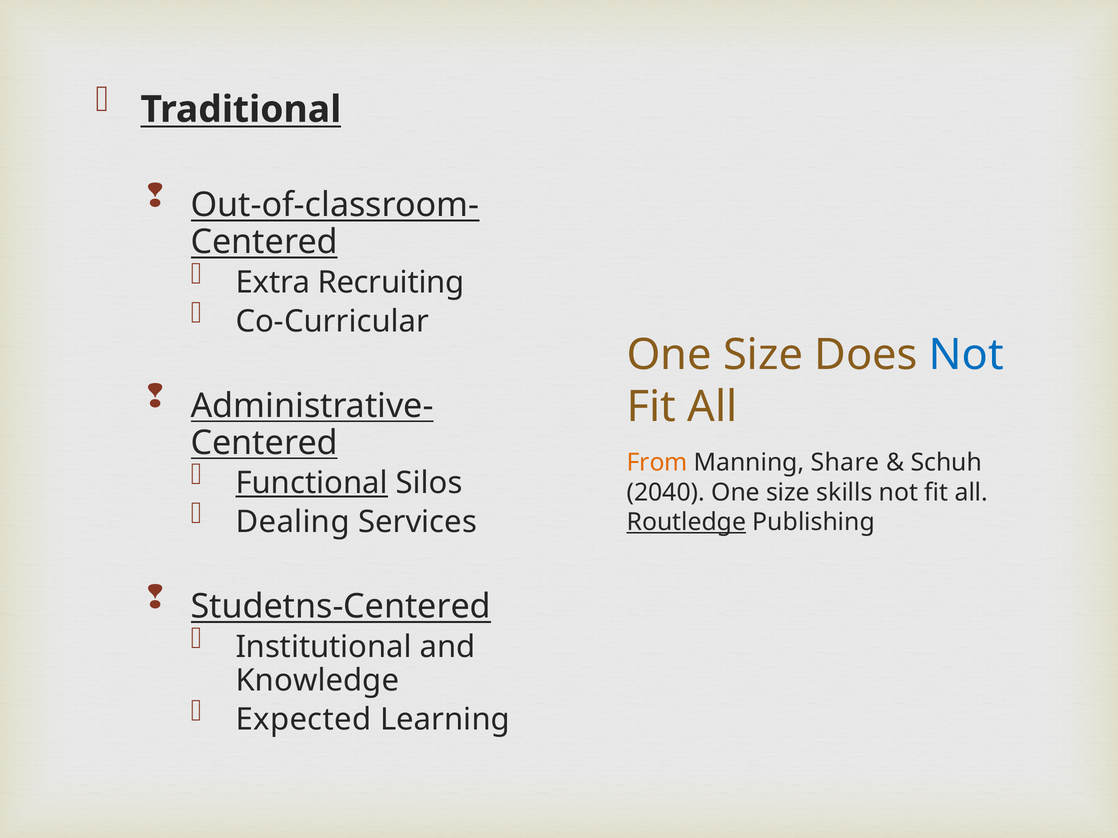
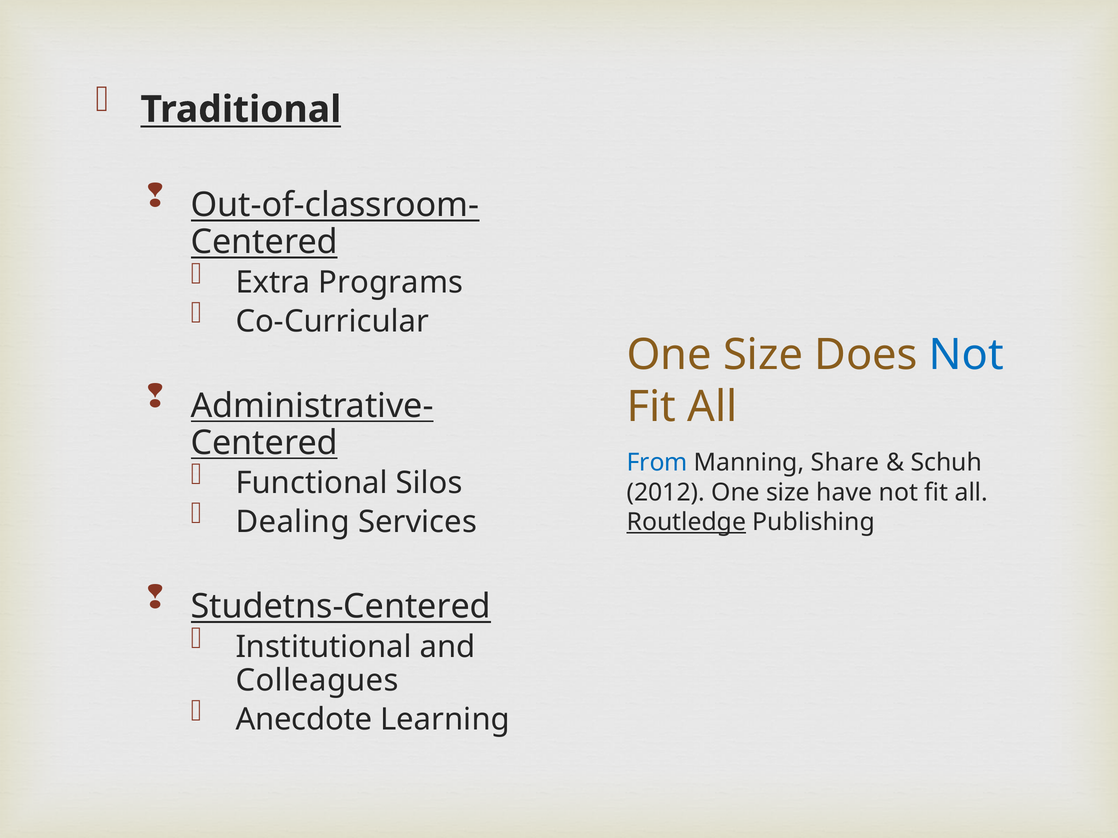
Recruiting: Recruiting -> Programs
From colour: orange -> blue
Functional underline: present -> none
2040: 2040 -> 2012
skills: skills -> have
Knowledge: Knowledge -> Colleagues
Expected: Expected -> Anecdote
